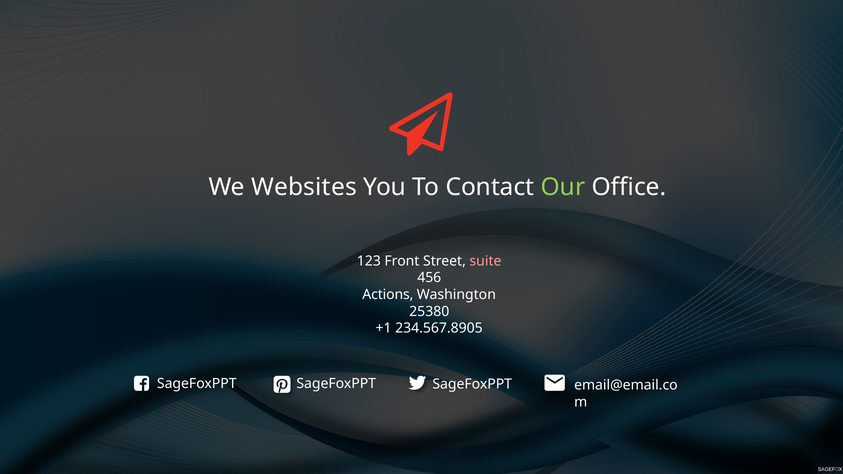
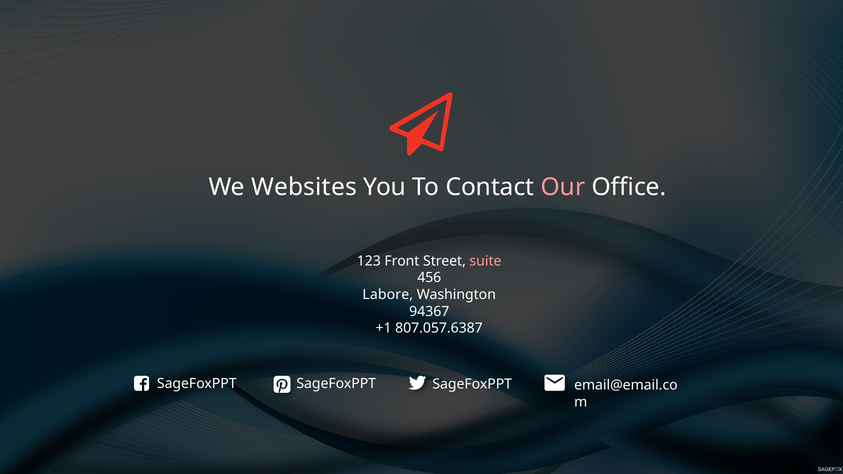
Our colour: light green -> pink
Actions: Actions -> Labore
25380: 25380 -> 94367
234.567.8905: 234.567.8905 -> 807.057.6387
